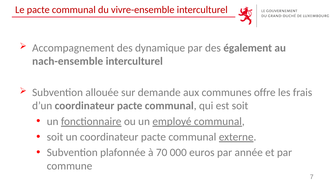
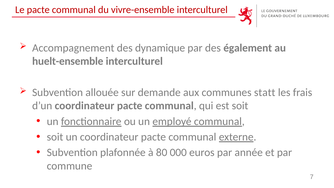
nach-ensemble: nach-ensemble -> huelt-ensemble
offre: offre -> statt
70: 70 -> 80
